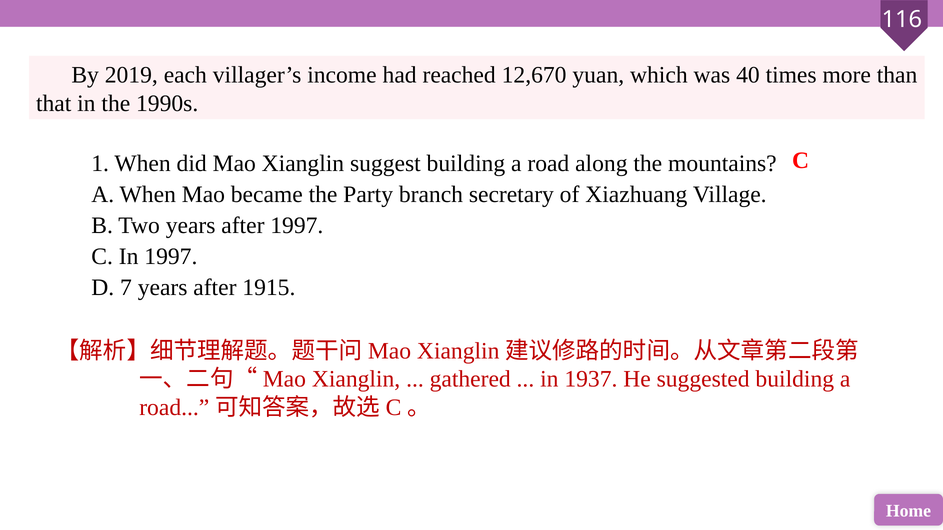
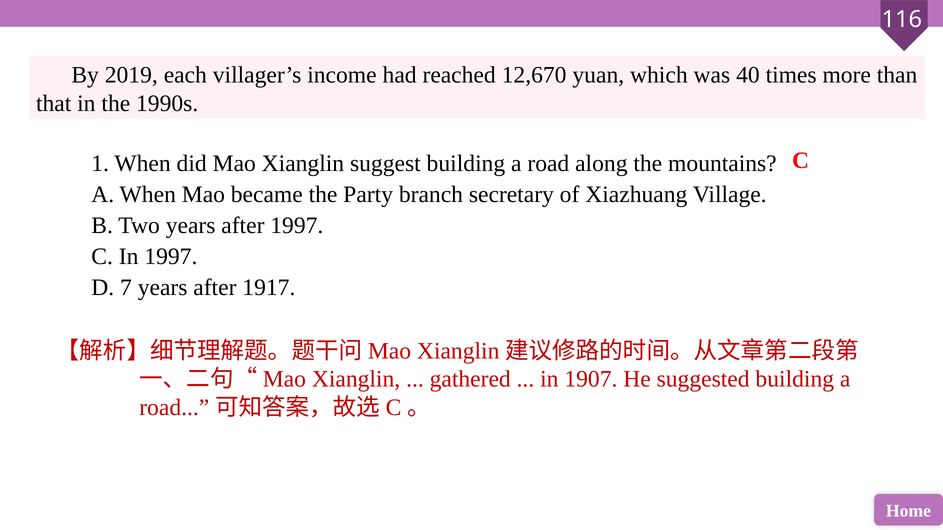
1915: 1915 -> 1917
1937: 1937 -> 1907
